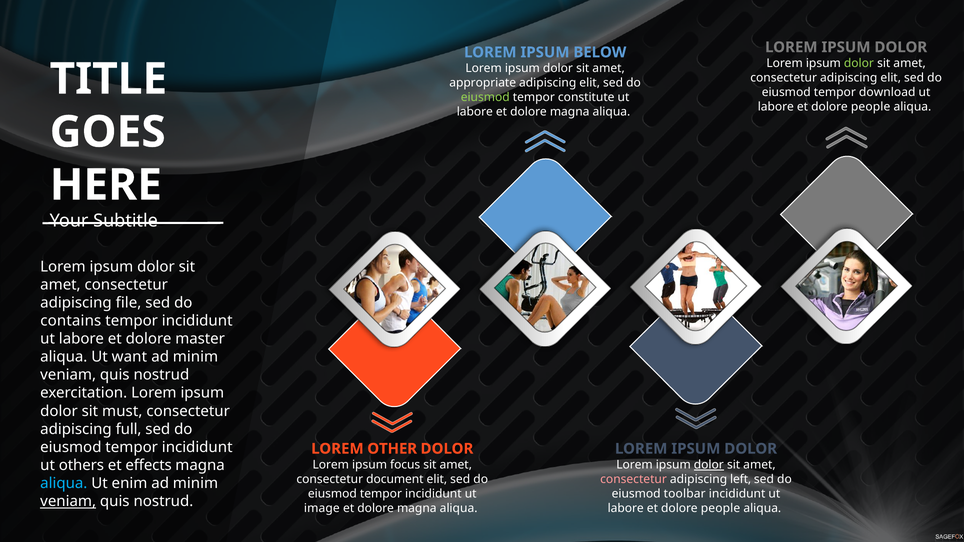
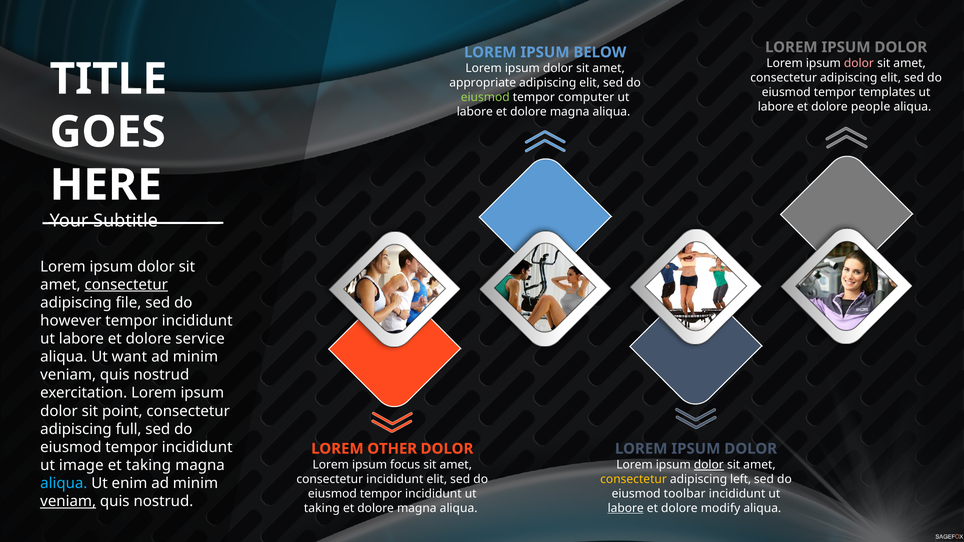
dolor at (859, 63) colour: light green -> pink
download: download -> templates
constitute: constitute -> computer
consectetur at (126, 285) underline: none -> present
contains: contains -> however
master: master -> service
must: must -> point
others: others -> image
et effects: effects -> taking
consectetur document: document -> incididunt
consectetur at (634, 479) colour: pink -> yellow
image at (322, 508): image -> taking
labore at (626, 508) underline: none -> present
people at (721, 508): people -> modify
